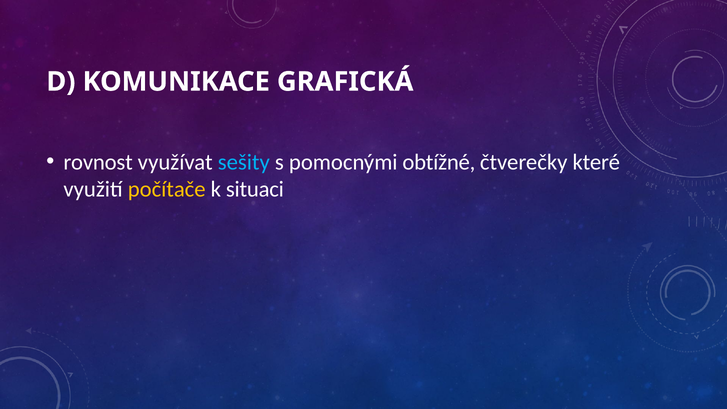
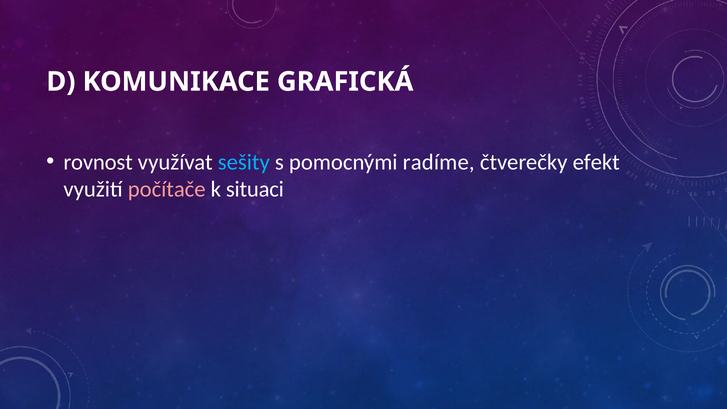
obtížné: obtížné -> radíme
které: které -> efekt
počítače colour: yellow -> pink
